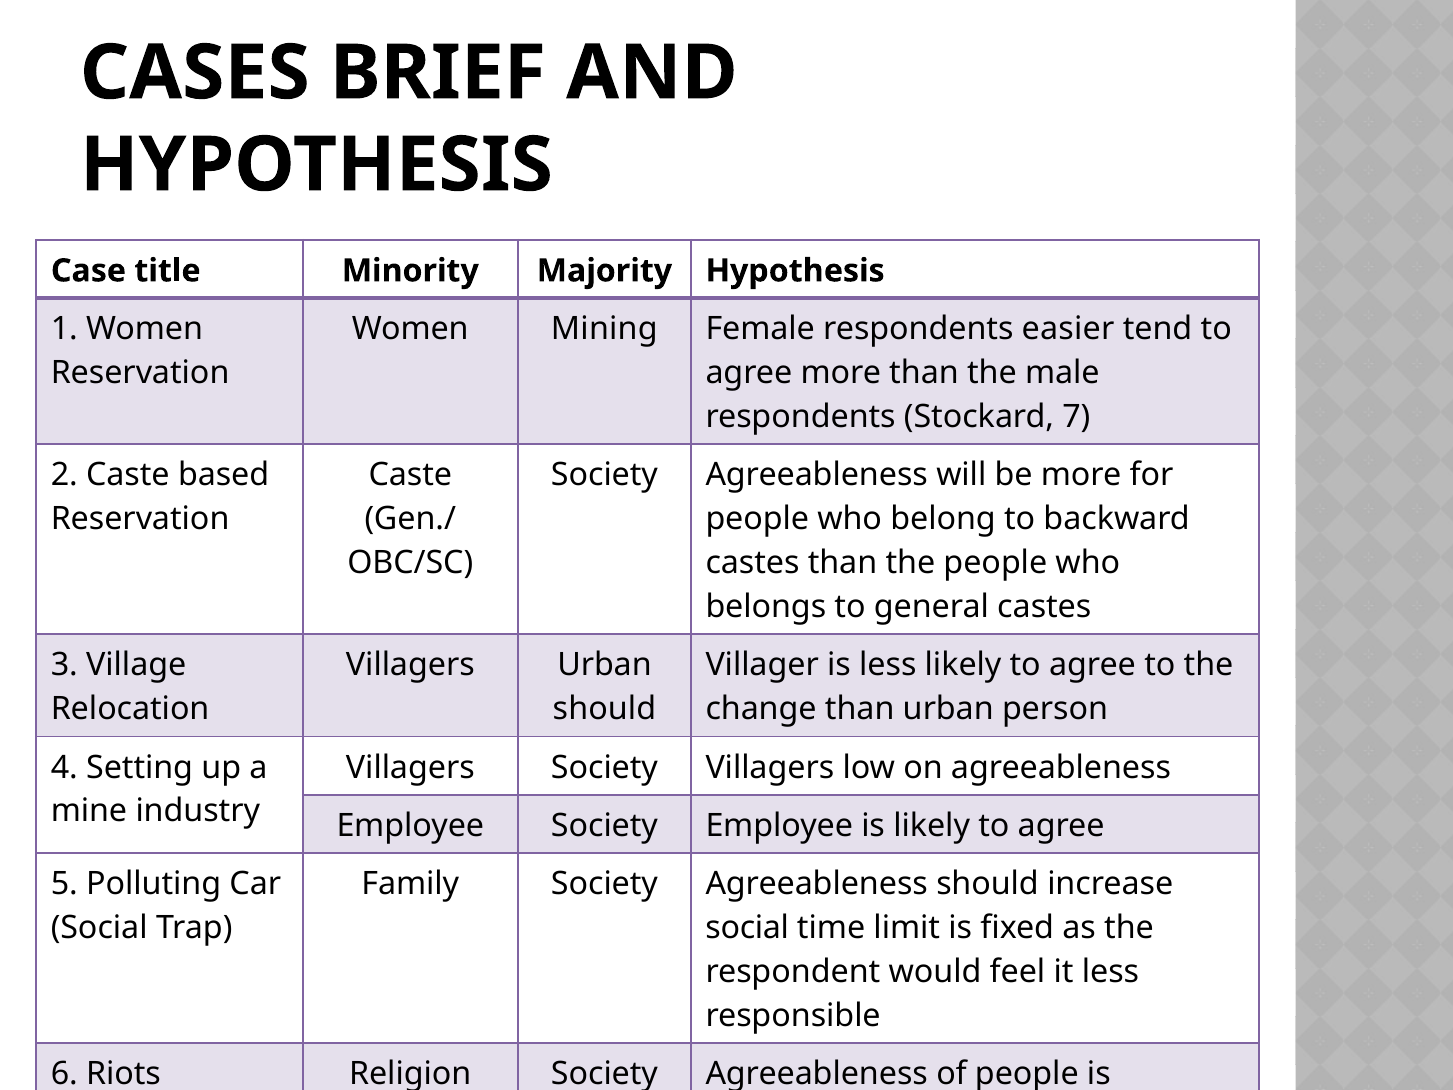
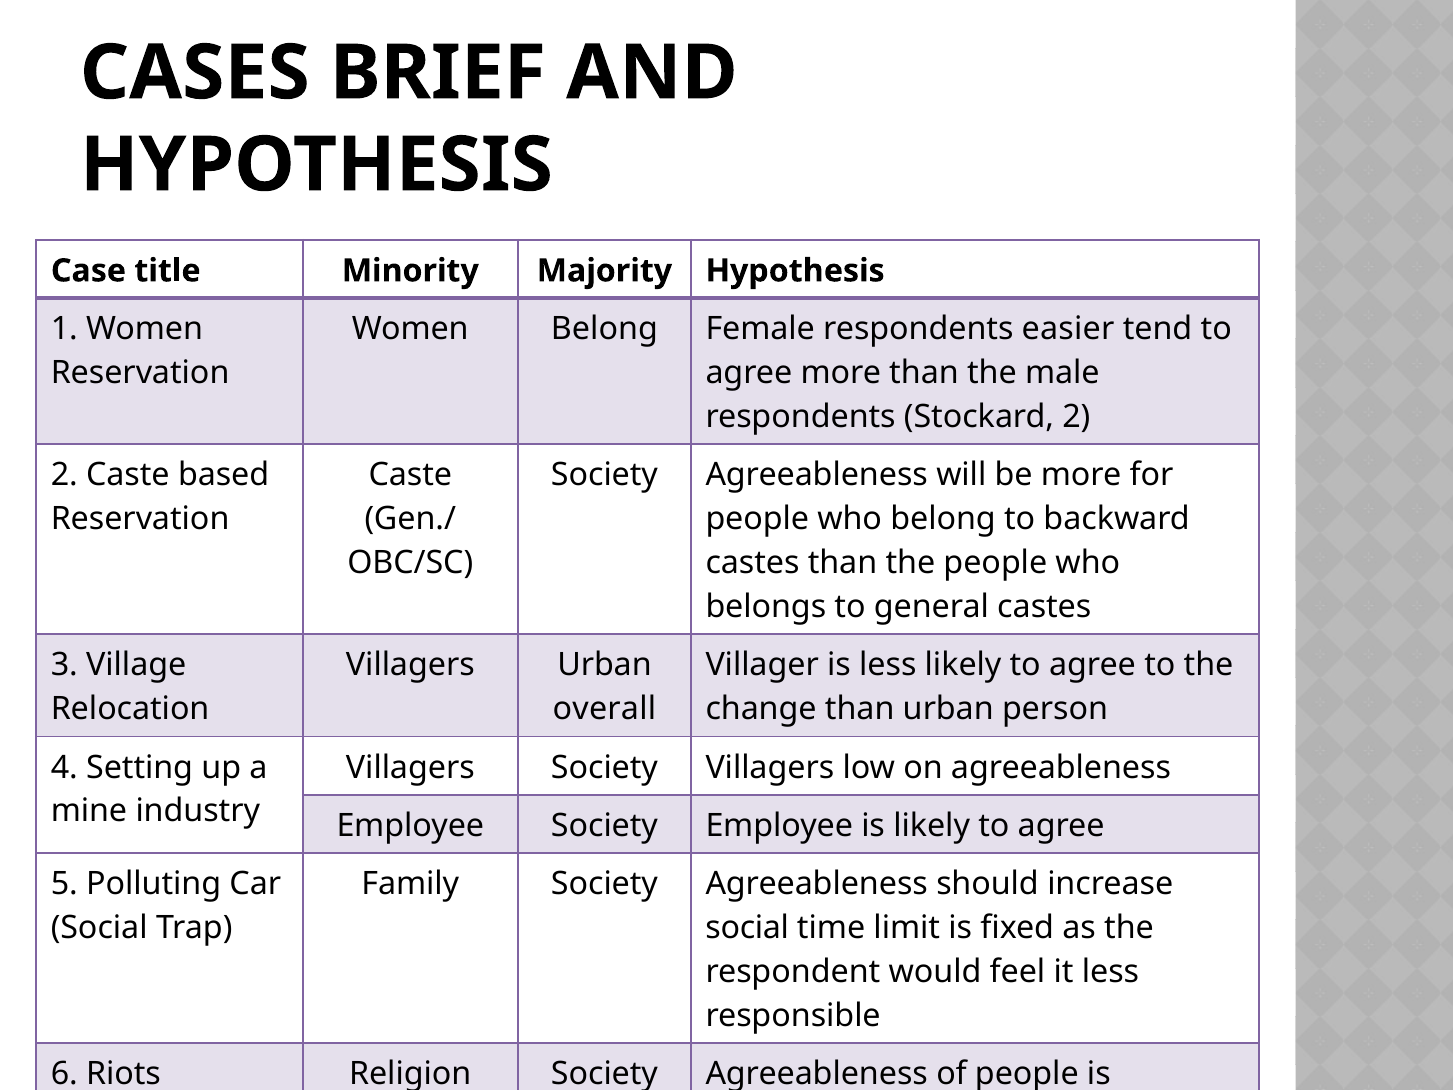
Women Mining: Mining -> Belong
Stockard 7: 7 -> 2
should at (604, 709): should -> overall
